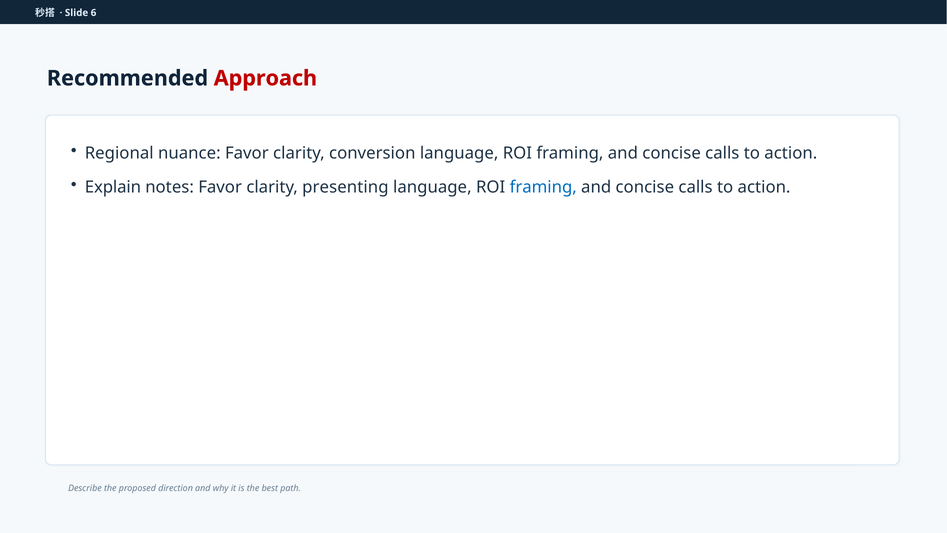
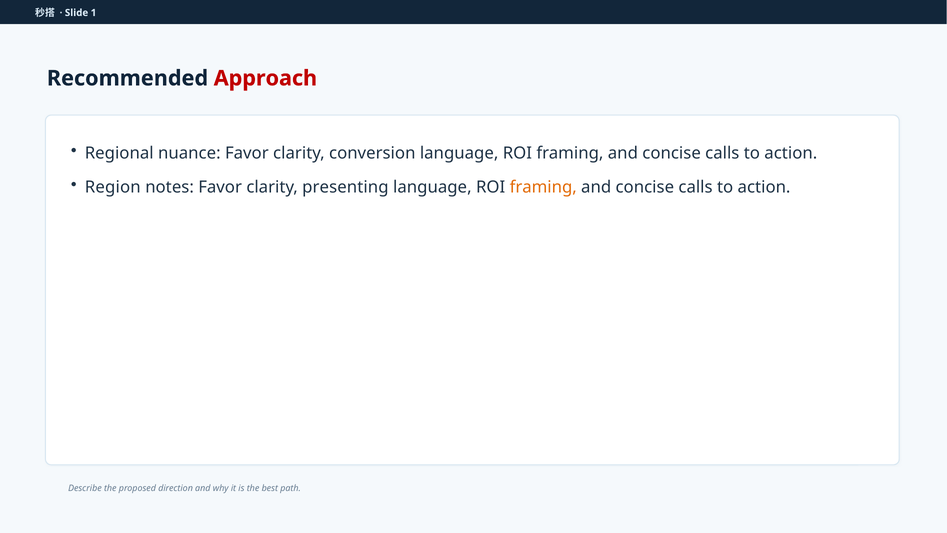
6: 6 -> 1
Explain: Explain -> Region
framing at (543, 187) colour: blue -> orange
